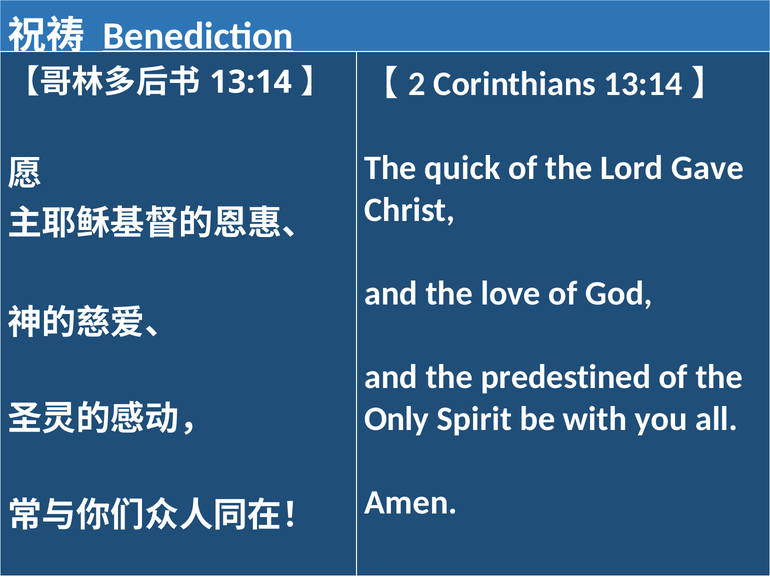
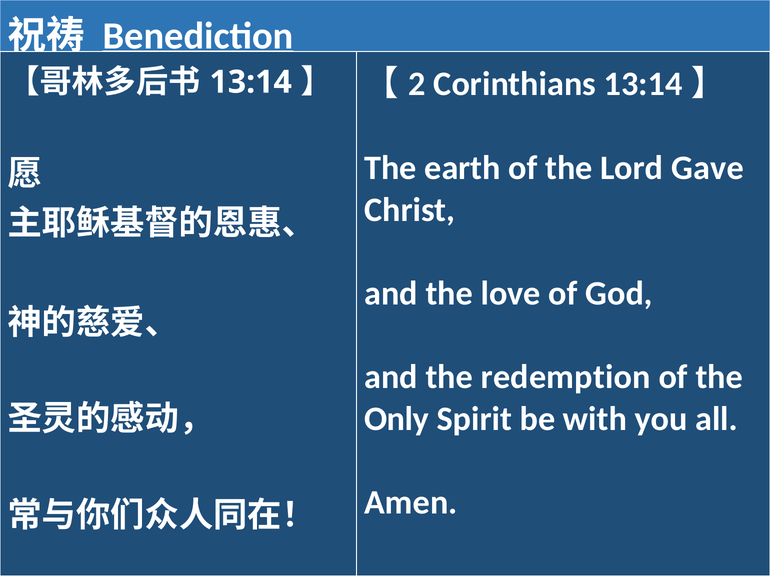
quick: quick -> earth
predestined: predestined -> redemption
